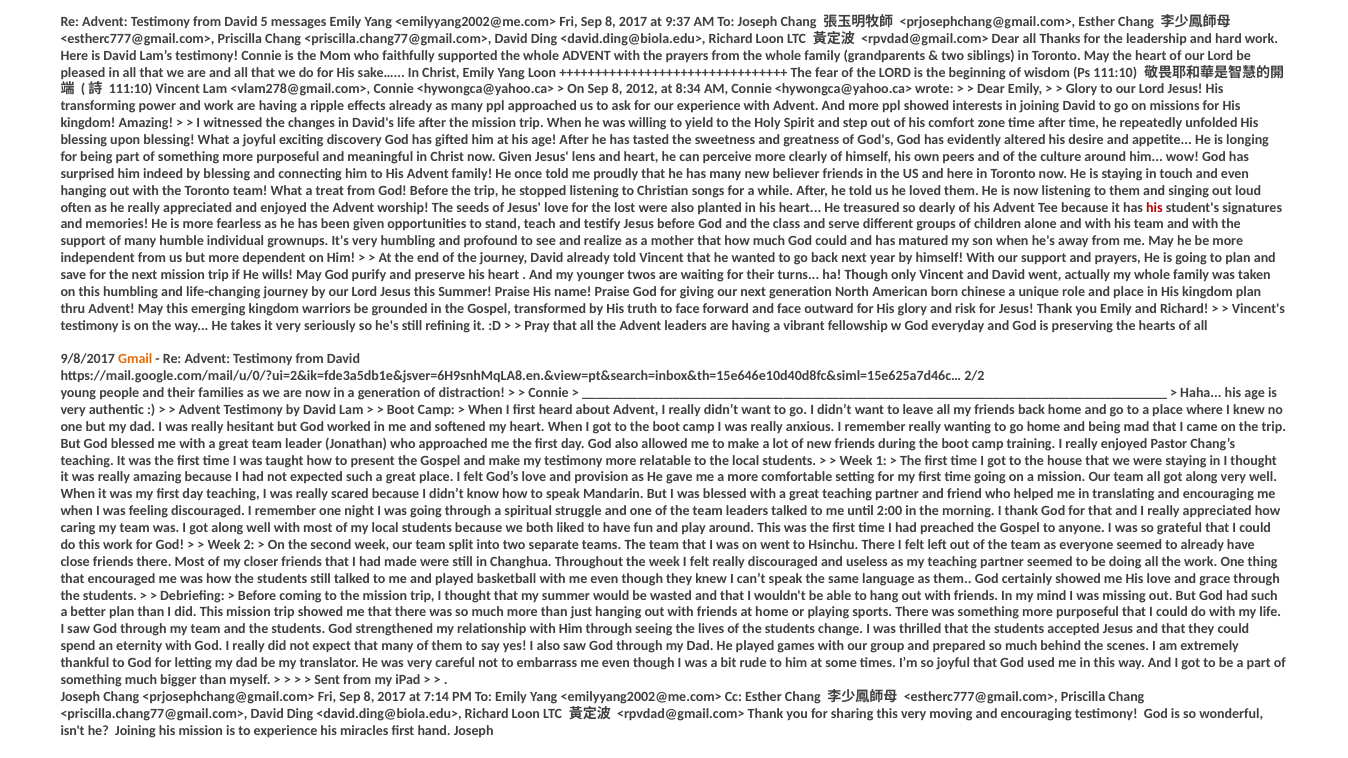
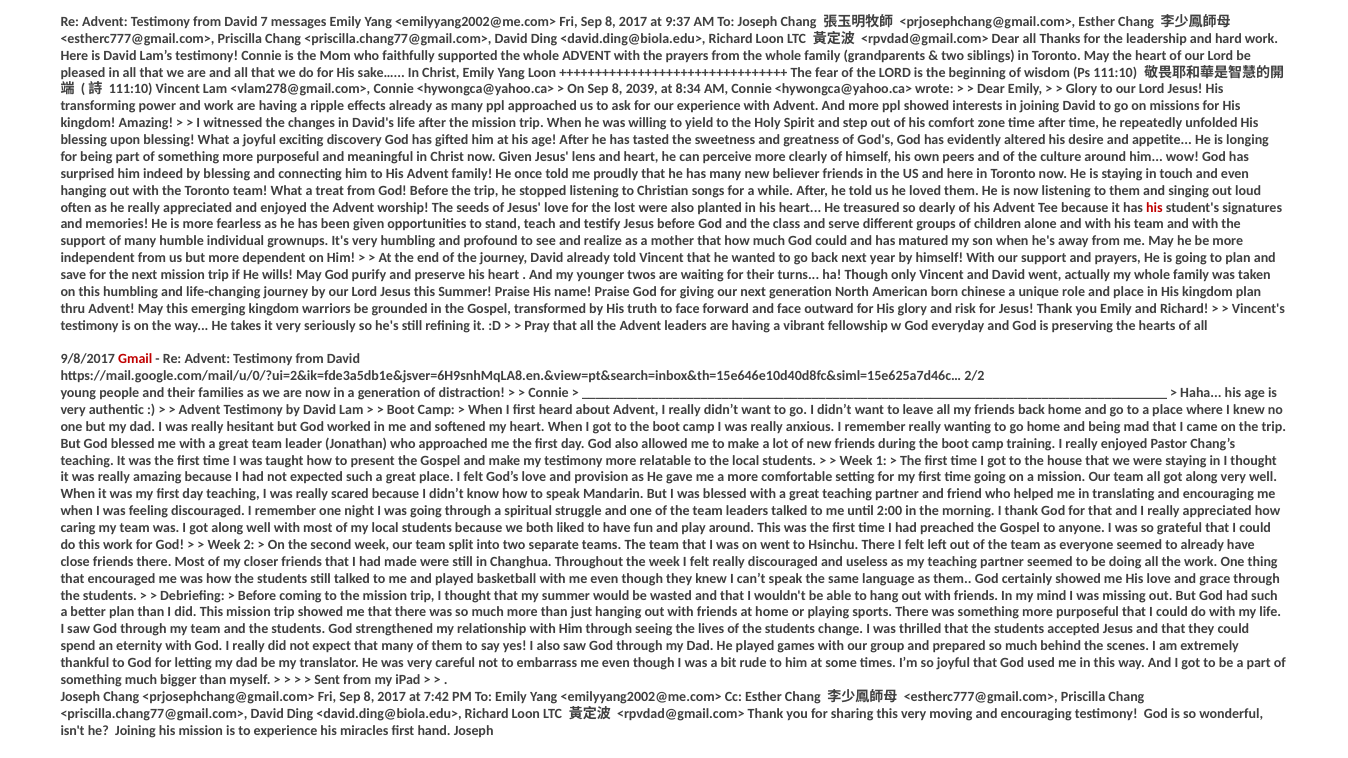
5: 5 -> 7
2012: 2012 -> 2039
Gmail colour: orange -> red
7:14: 7:14 -> 7:42
